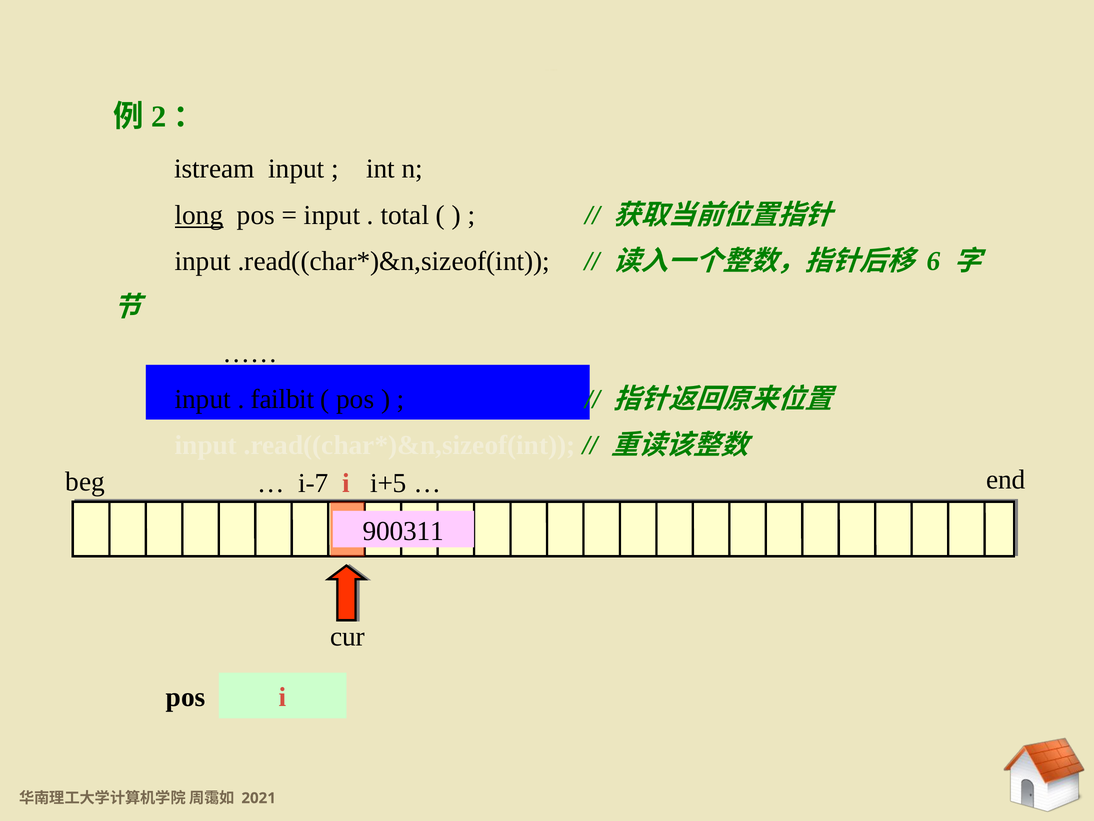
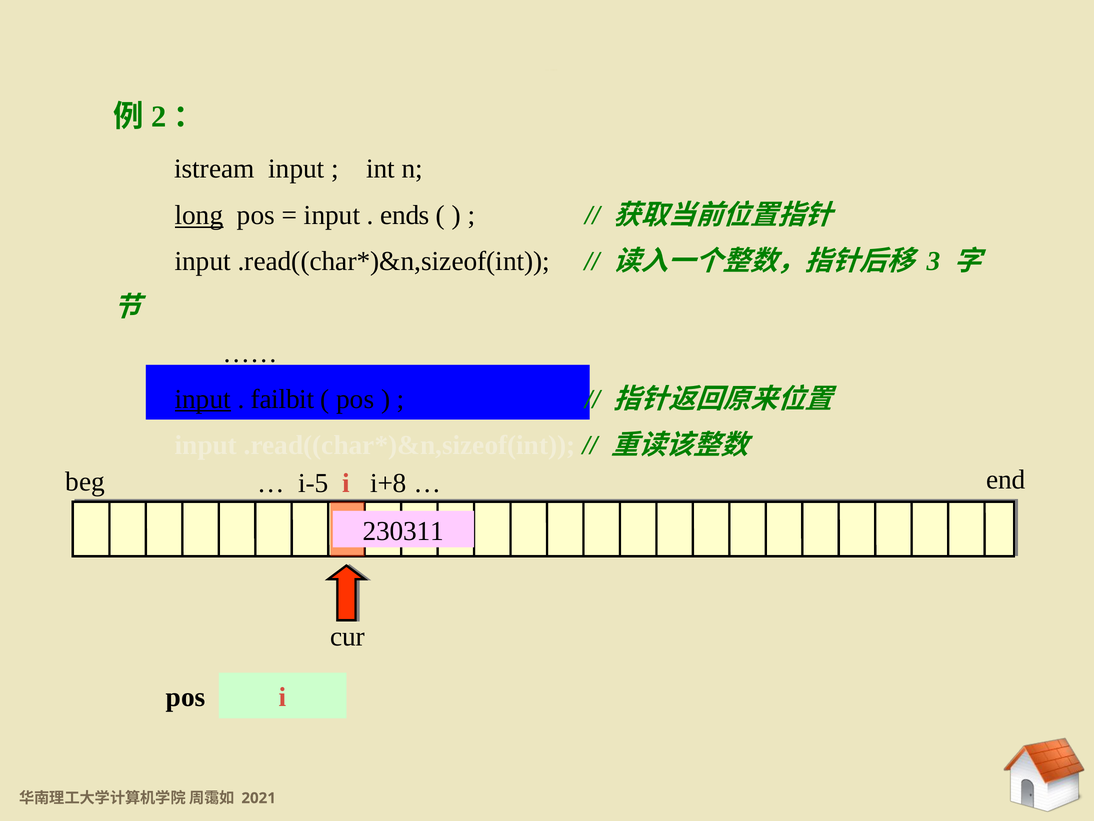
total: total -> ends
6: 6 -> 3
input at (203, 399) underline: none -> present
i-7: i-7 -> i-5
i+5: i+5 -> i+8
900311: 900311 -> 230311
